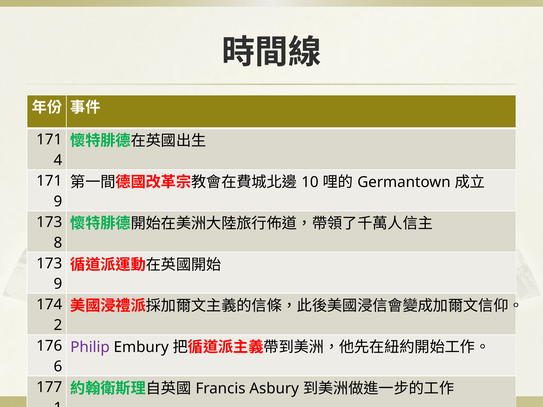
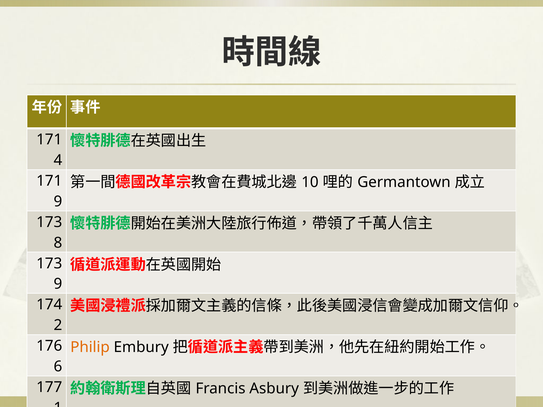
Philip colour: purple -> orange
